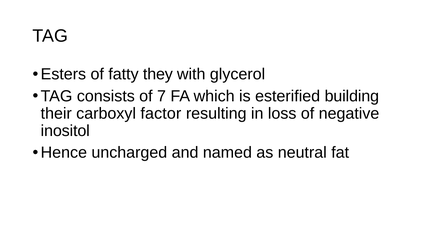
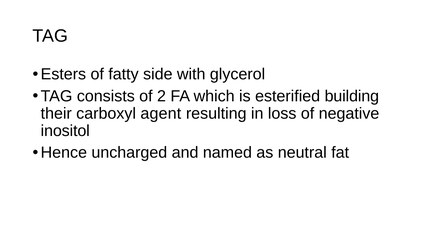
they: they -> side
7: 7 -> 2
factor: factor -> agent
